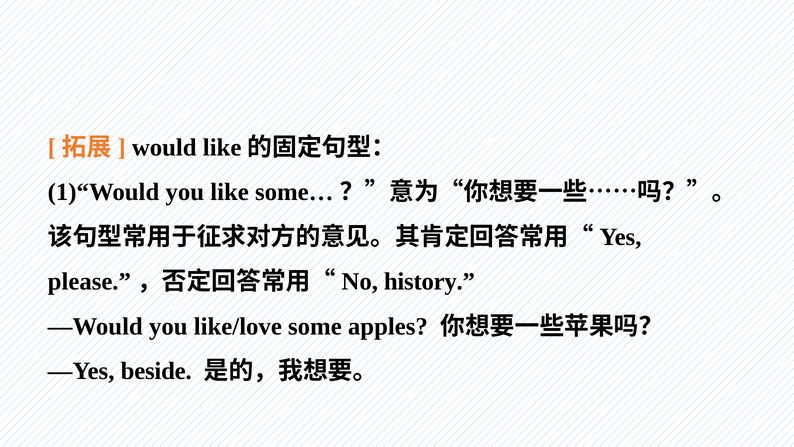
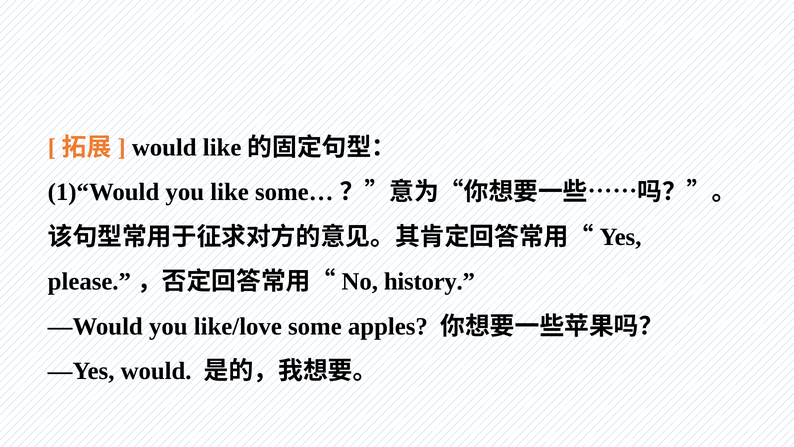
—Yes beside: beside -> would
